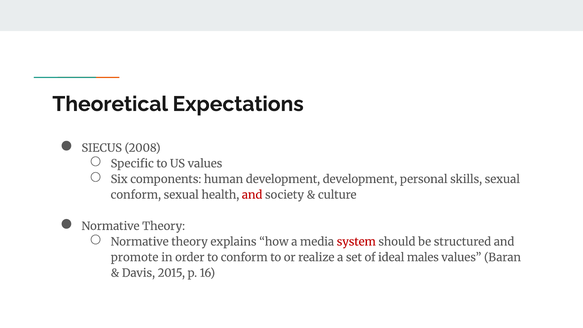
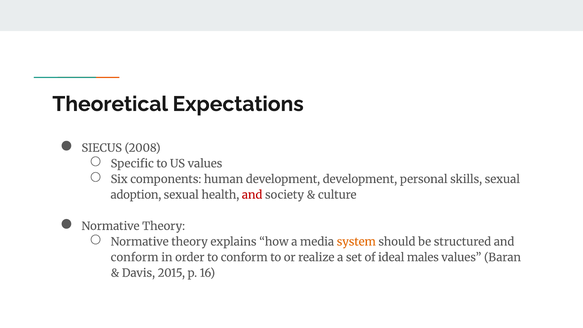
conform at (136, 195): conform -> adoption
system colour: red -> orange
promote at (135, 257): promote -> conform
